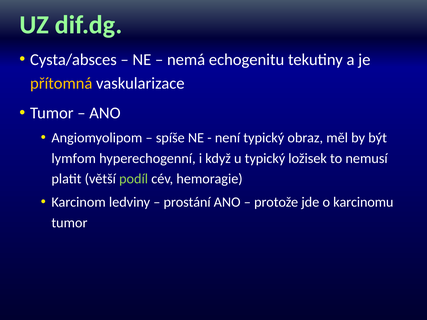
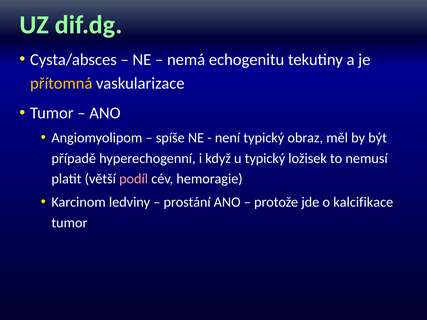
lymfom: lymfom -> případě
podíl colour: light green -> pink
karcinomu: karcinomu -> kalcifikace
